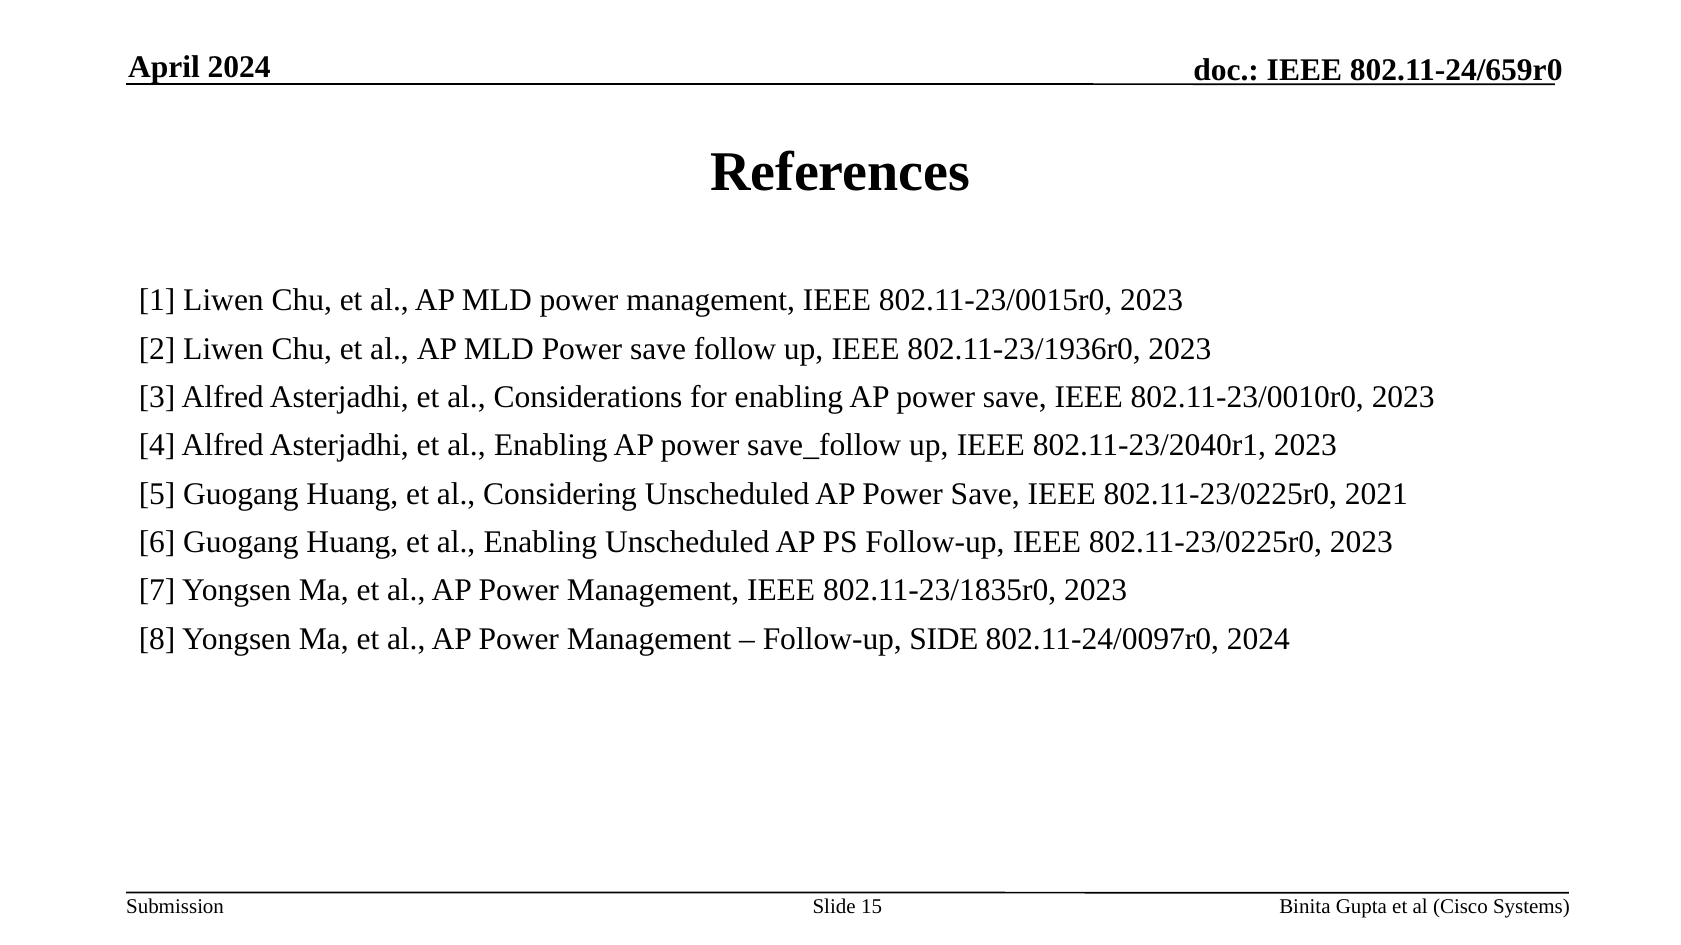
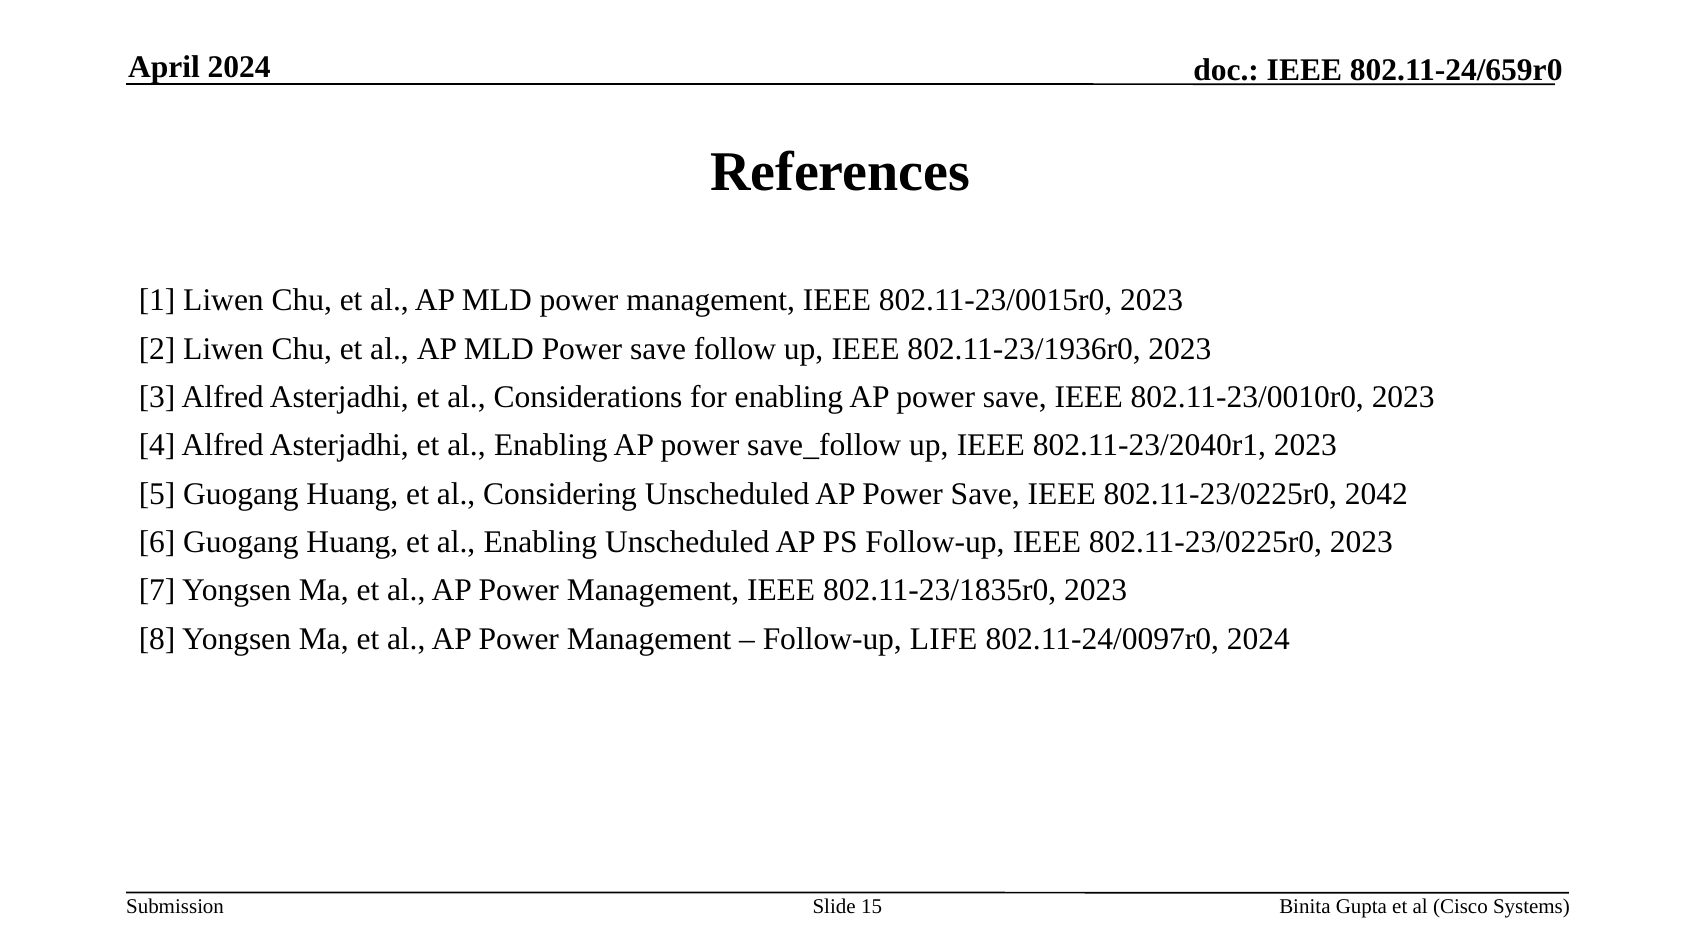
2021: 2021 -> 2042
SIDE: SIDE -> LIFE
